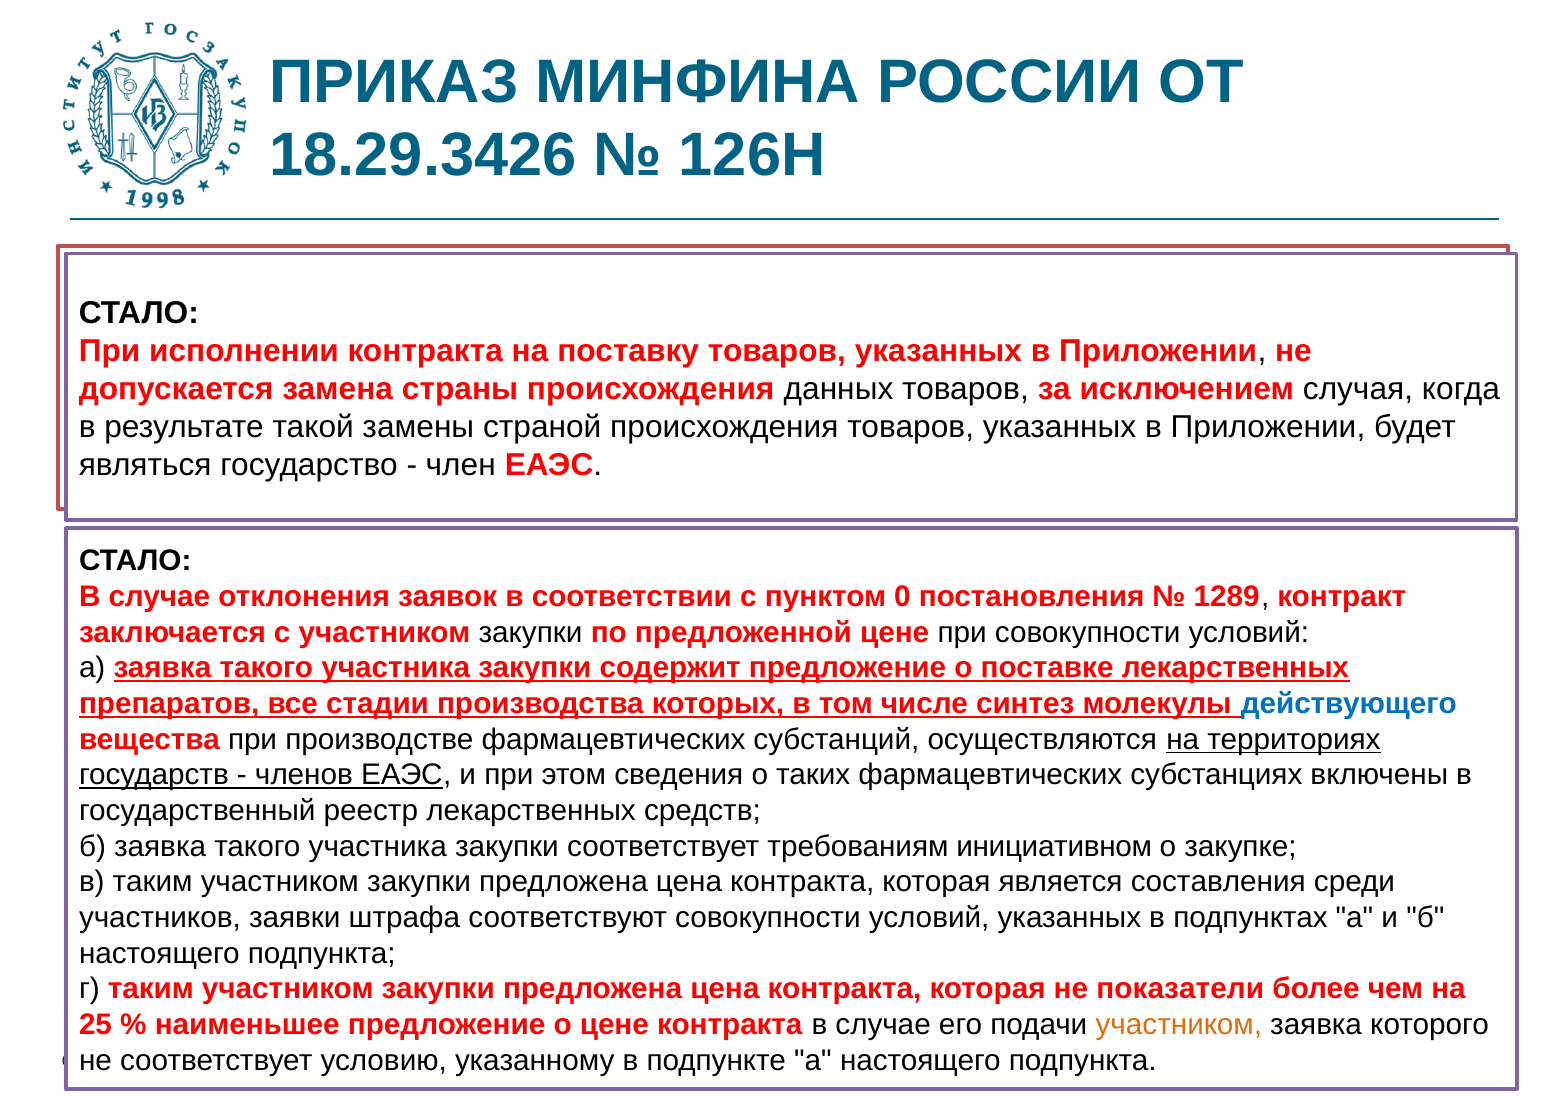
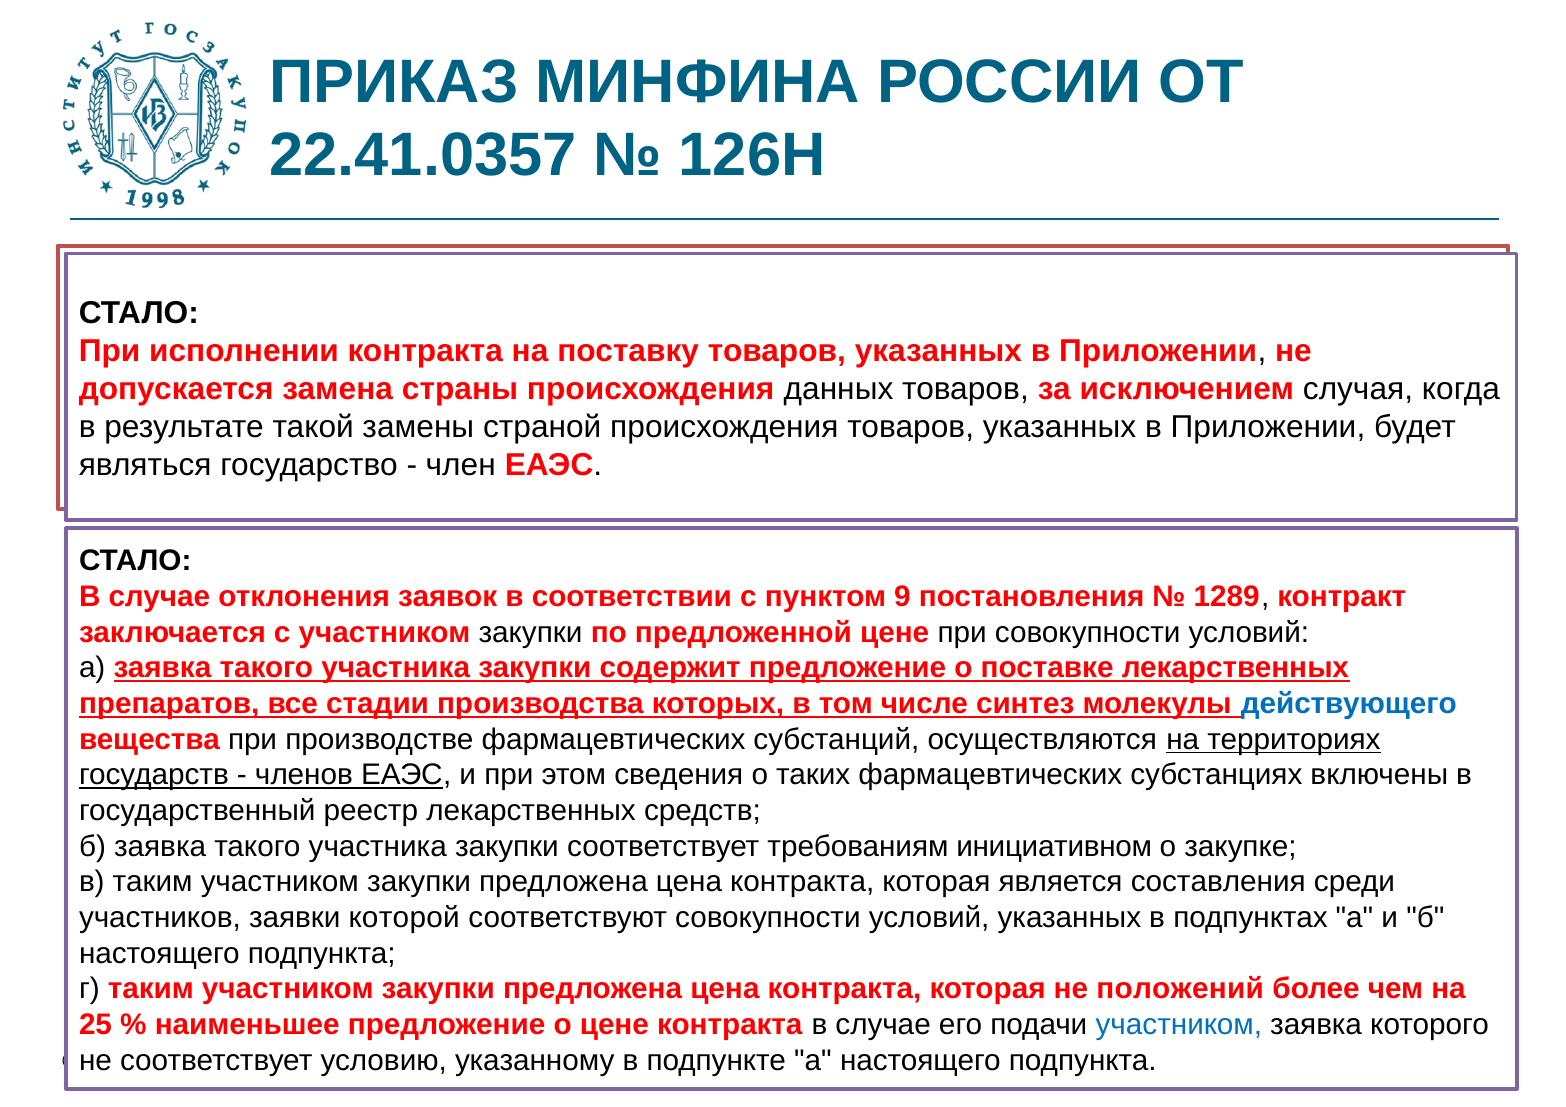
18.29.3426: 18.29.3426 -> 22.41.0357
0: 0 -> 9
штрафа: штрафа -> которой
показатели: показатели -> положений
участником at (1179, 1025) colour: orange -> blue
